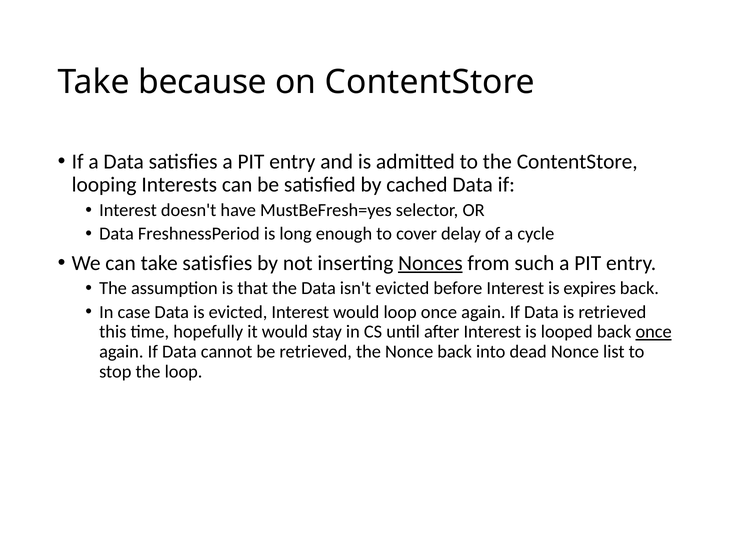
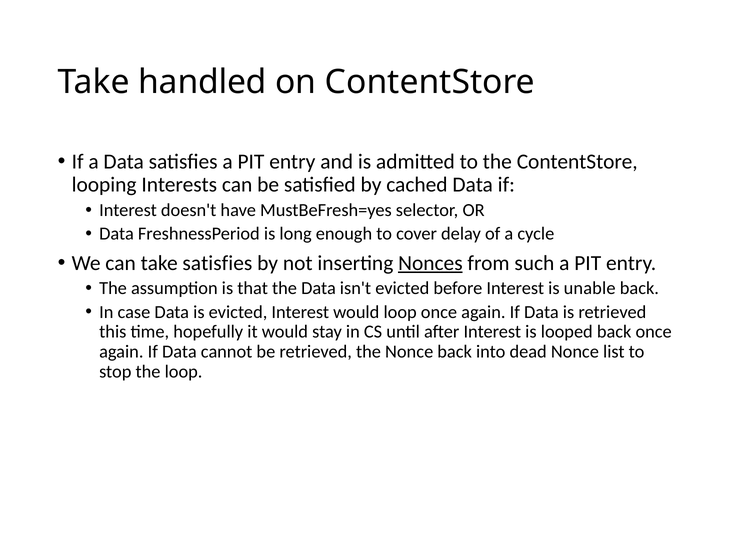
because: because -> handled
expires: expires -> unable
once at (654, 332) underline: present -> none
